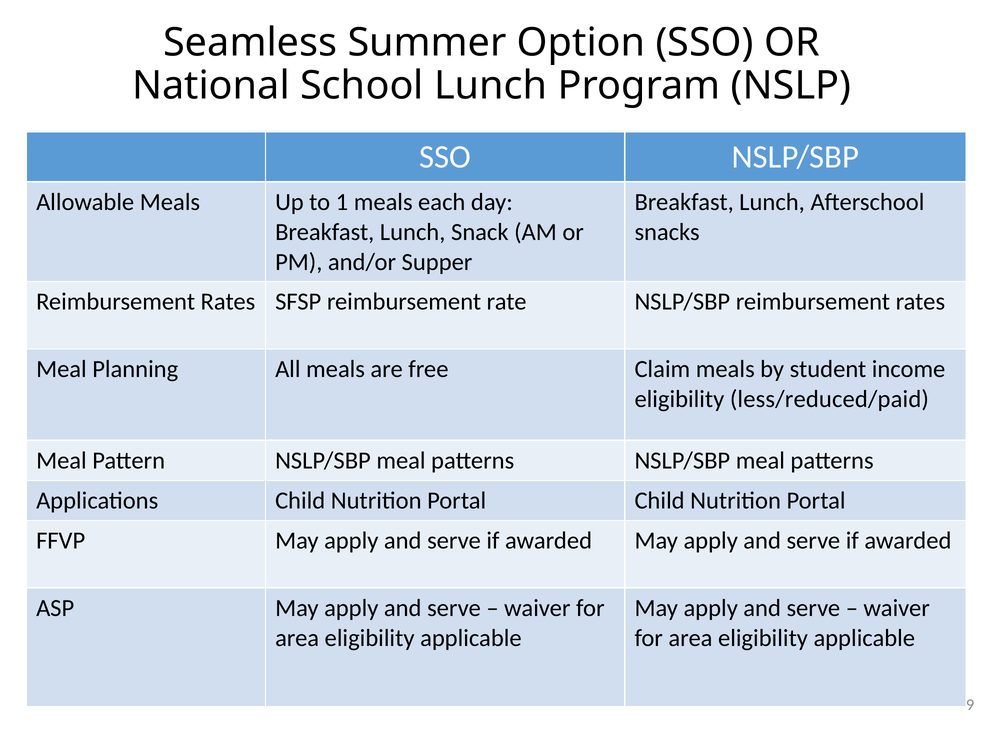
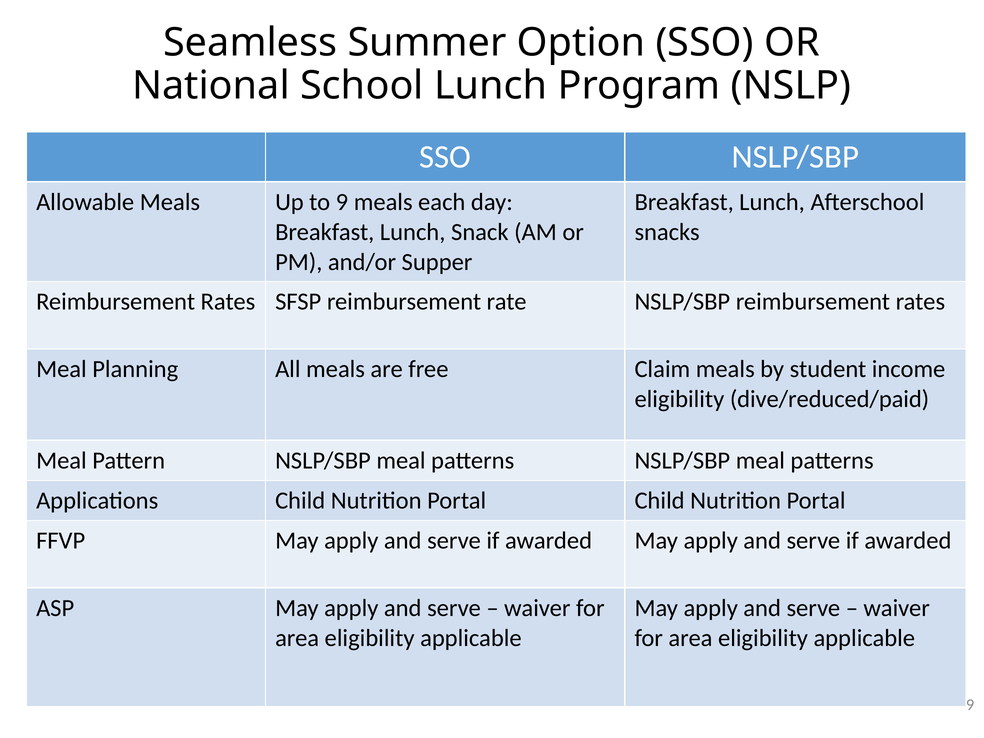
to 1: 1 -> 9
less/reduced/paid: less/reduced/paid -> dive/reduced/paid
